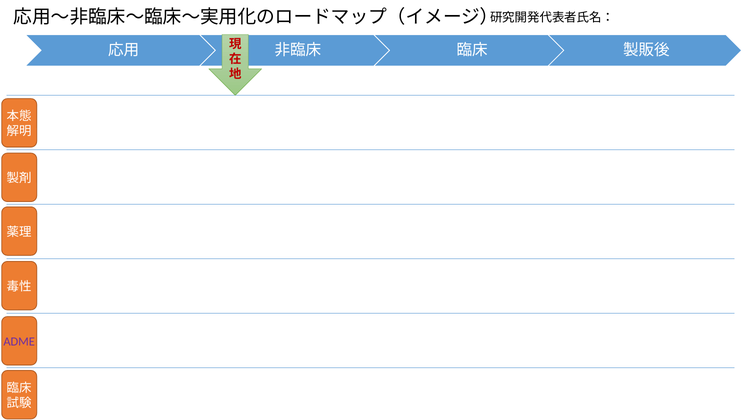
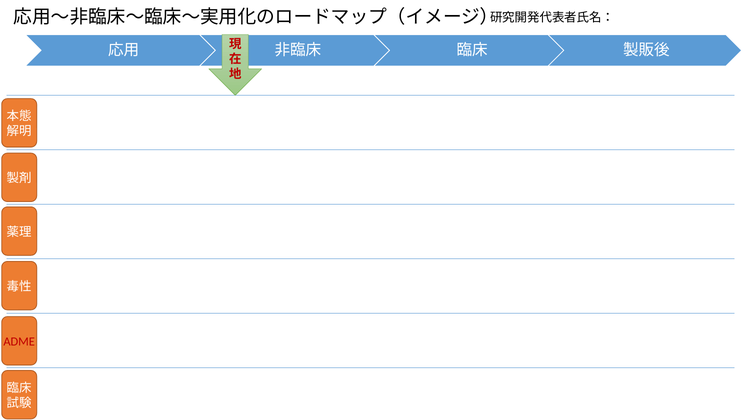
ADME colour: purple -> red
